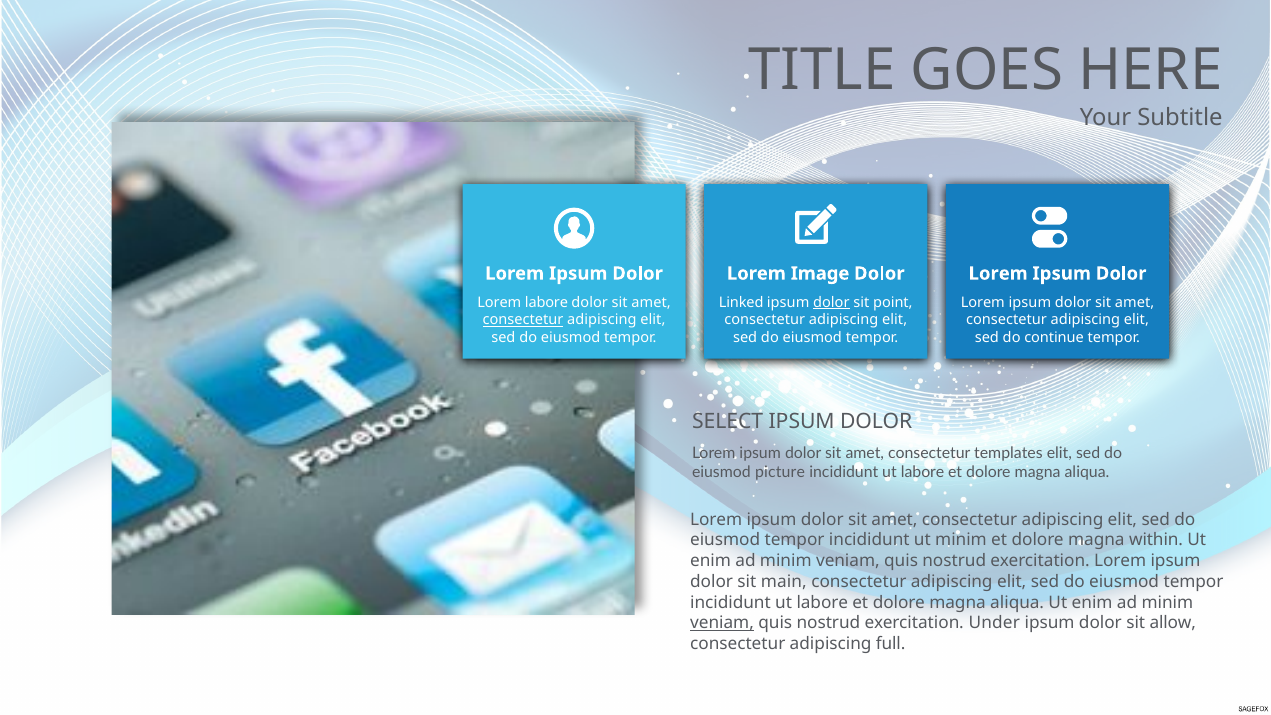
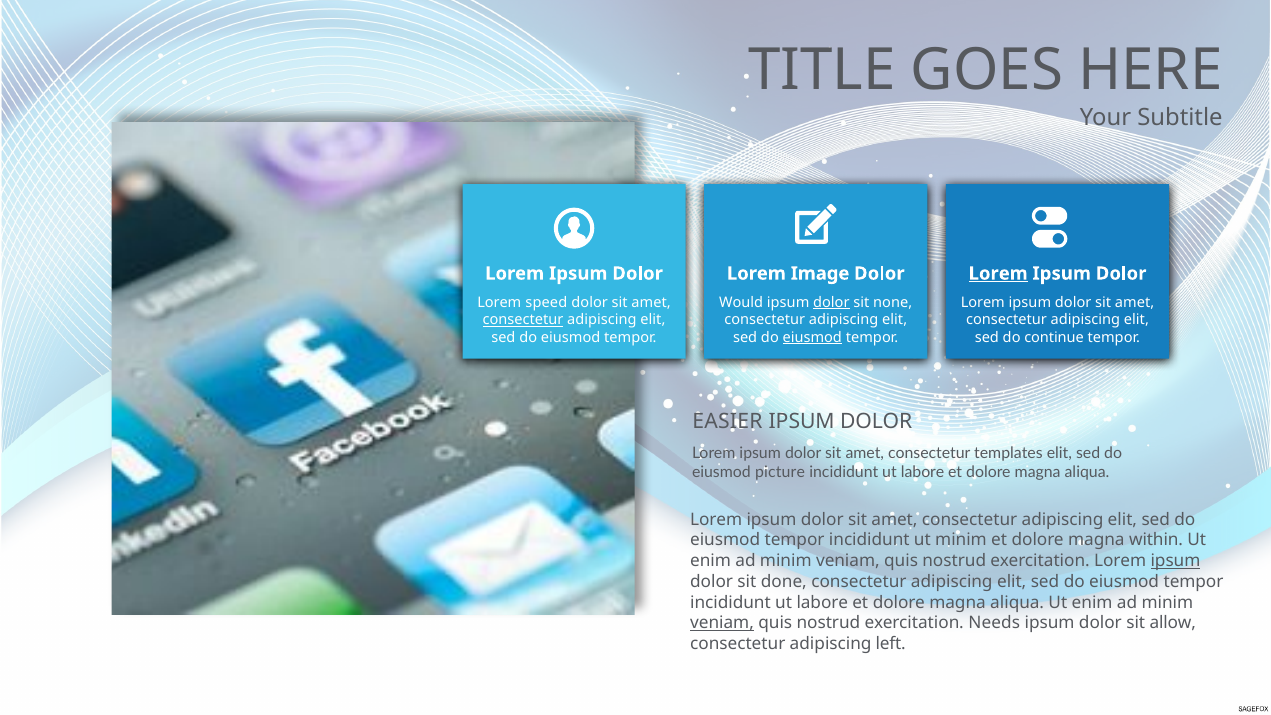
Lorem at (998, 273) underline: none -> present
Lorem labore: labore -> speed
Linked: Linked -> Would
point: point -> none
eiusmod at (812, 338) underline: none -> present
SELECT: SELECT -> EASIER
ipsum at (1175, 561) underline: none -> present
main: main -> done
Under: Under -> Needs
full: full -> left
